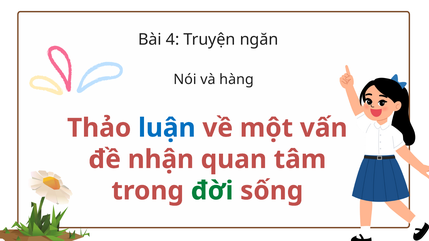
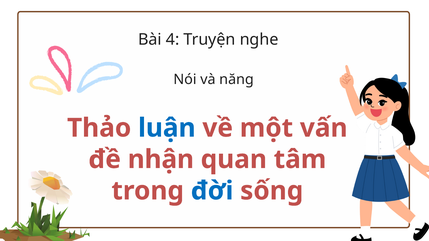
ngăn: ngăn -> nghe
hàng: hàng -> năng
đời colour: green -> blue
